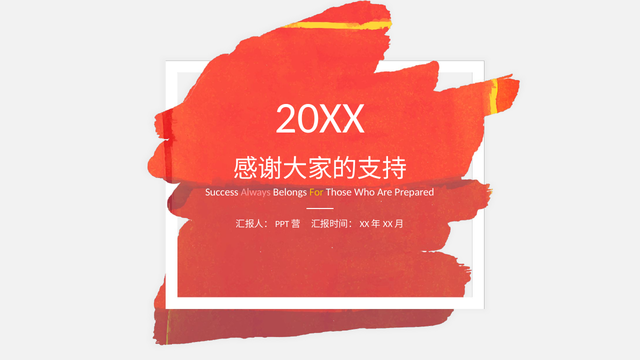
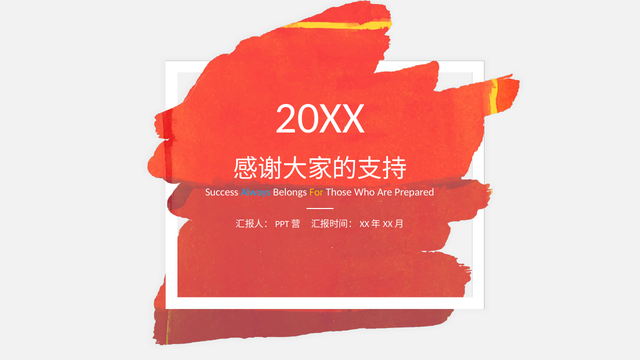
Always colour: pink -> light blue
